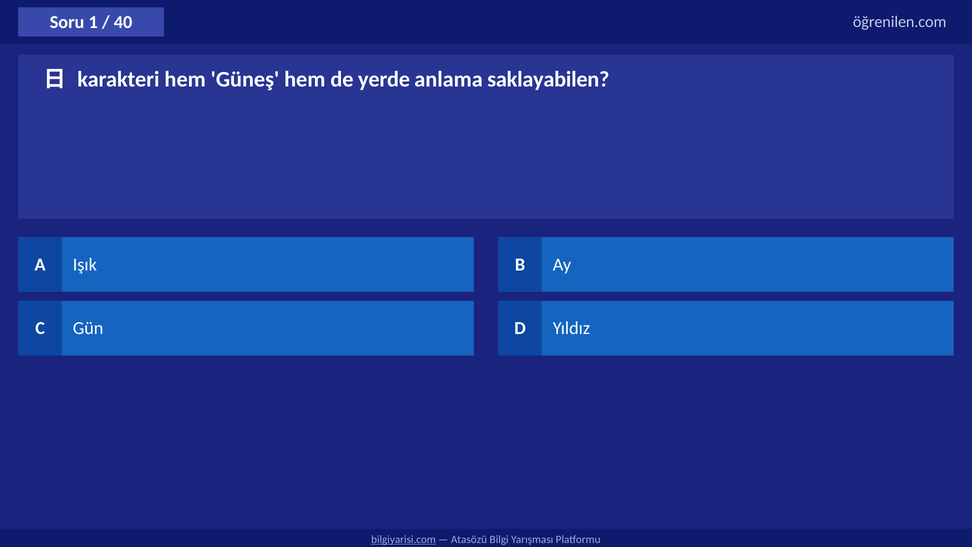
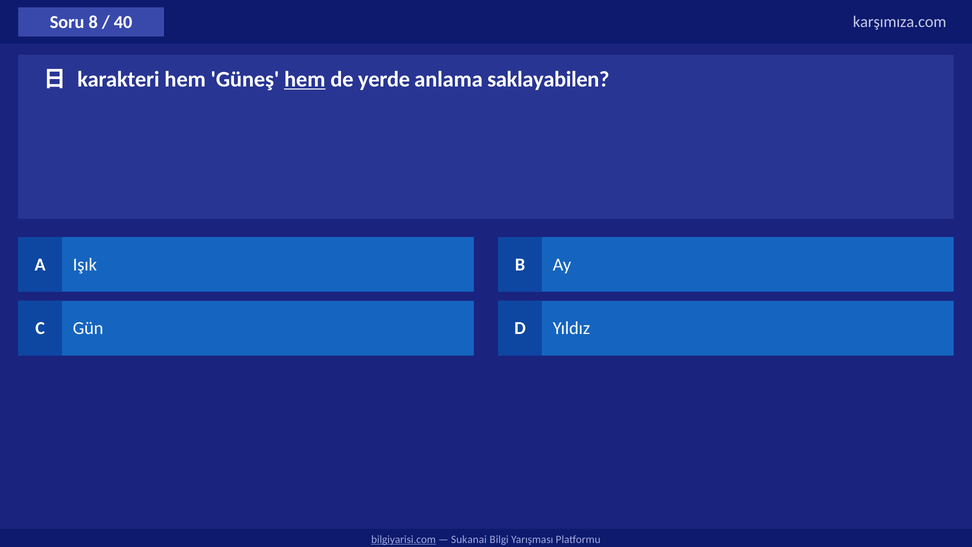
1: 1 -> 8
öğrenilen.com: öğrenilen.com -> karşımıza.com
hem at (305, 79) underline: none -> present
Atasözü: Atasözü -> Sukanai
